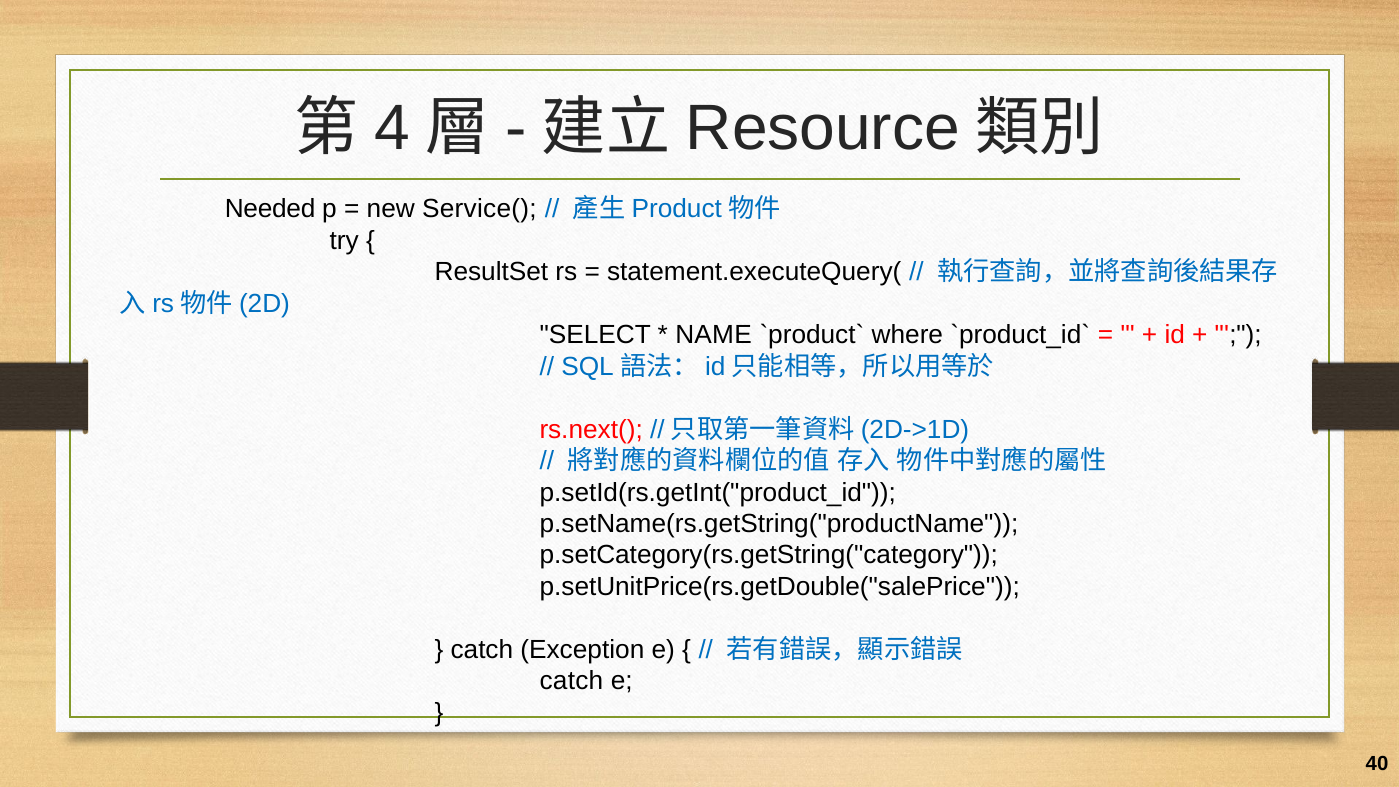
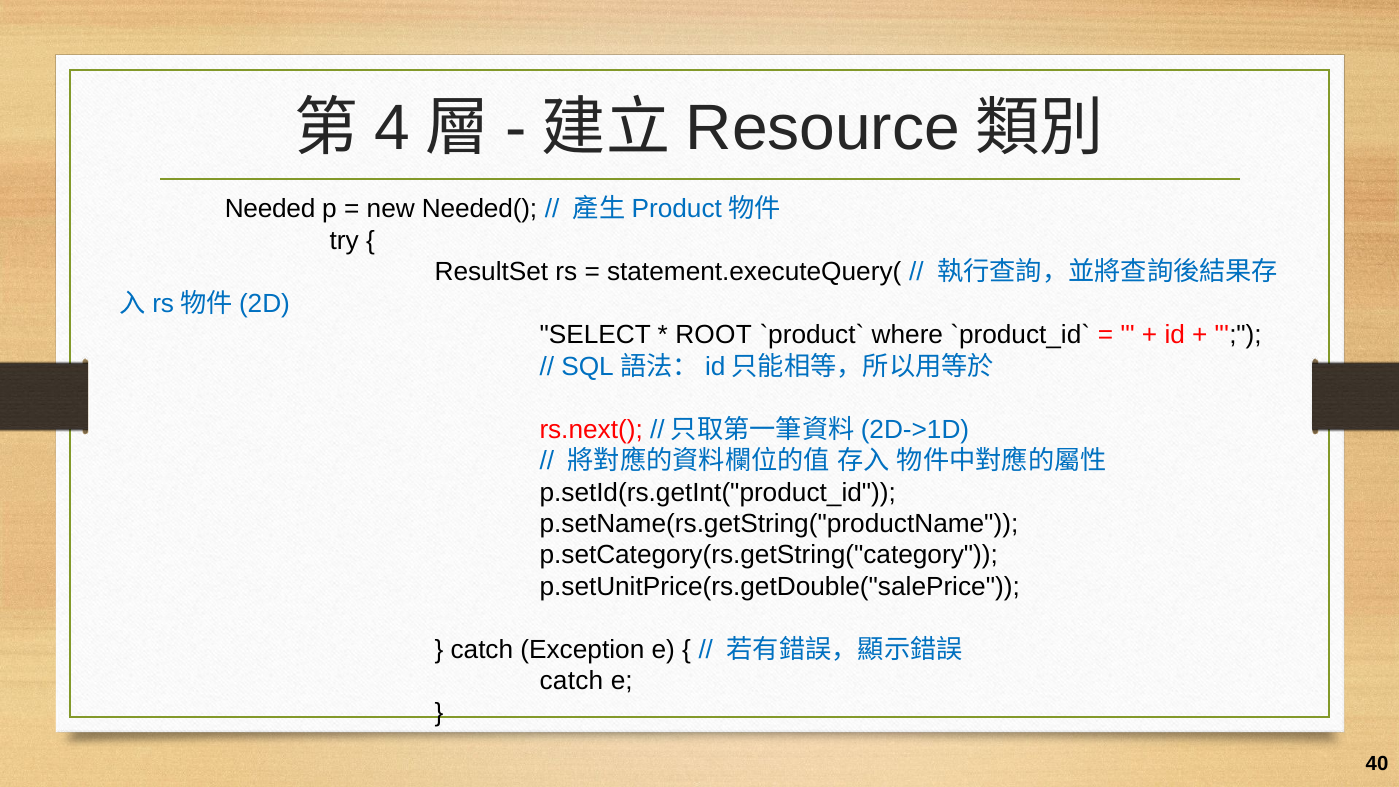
Service(: Service( -> Needed(
NAME: NAME -> ROOT
